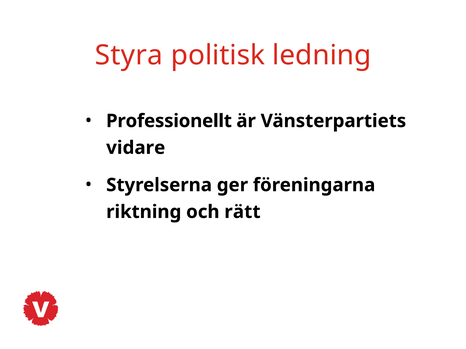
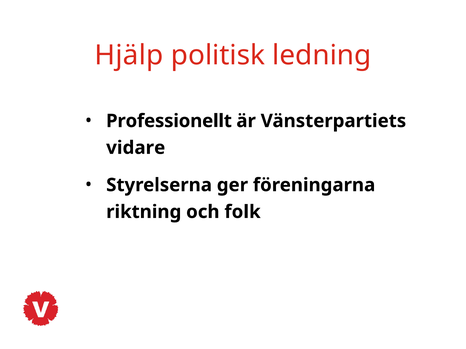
Styra: Styra -> Hjälp
rätt: rätt -> folk
